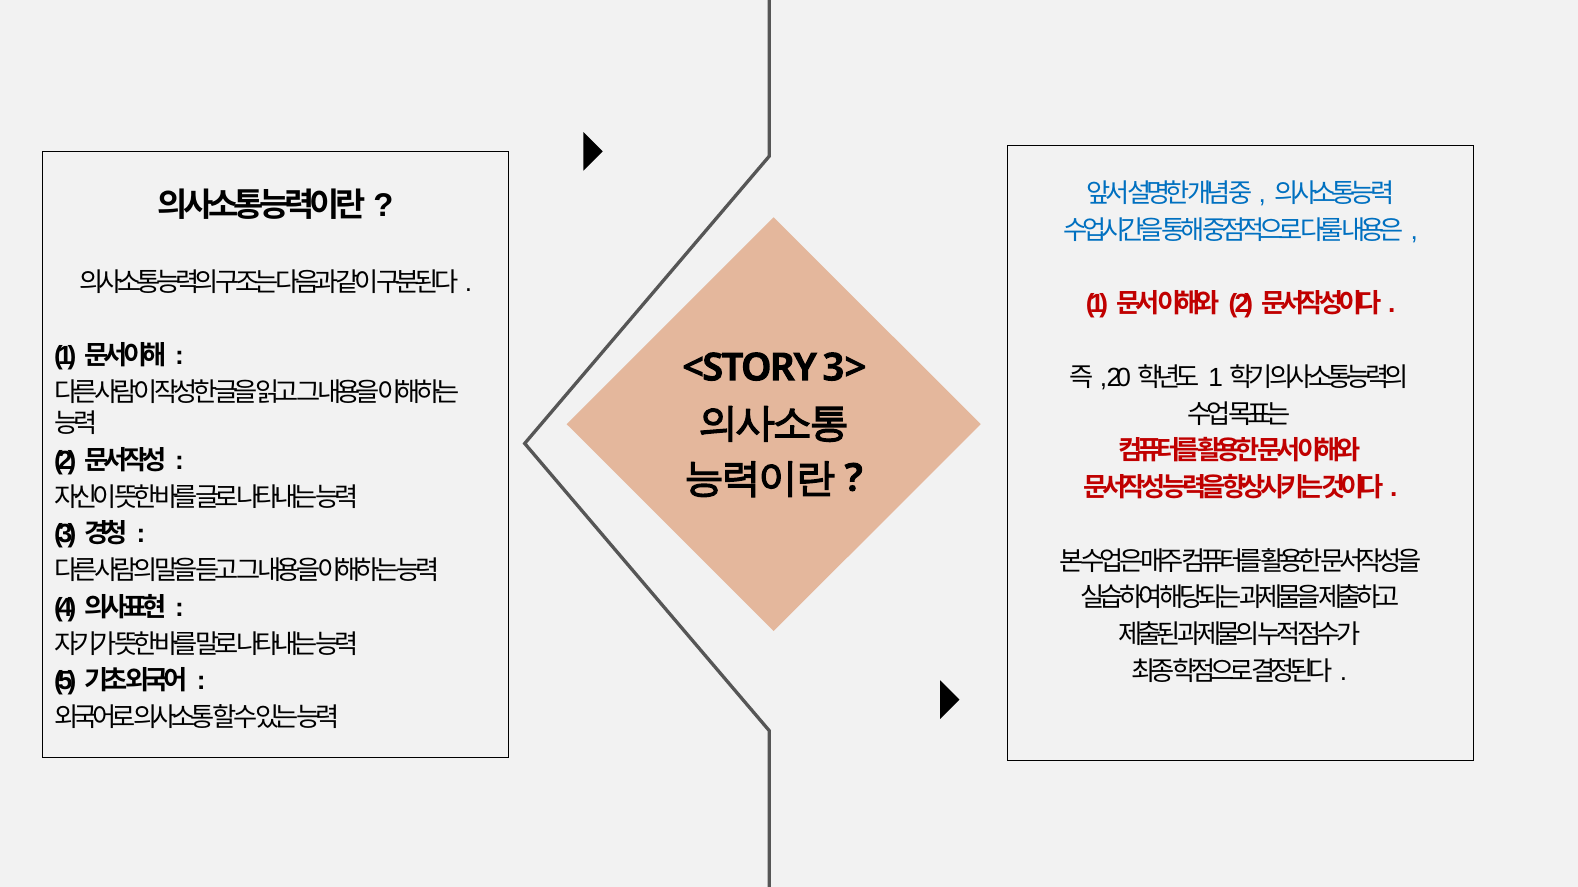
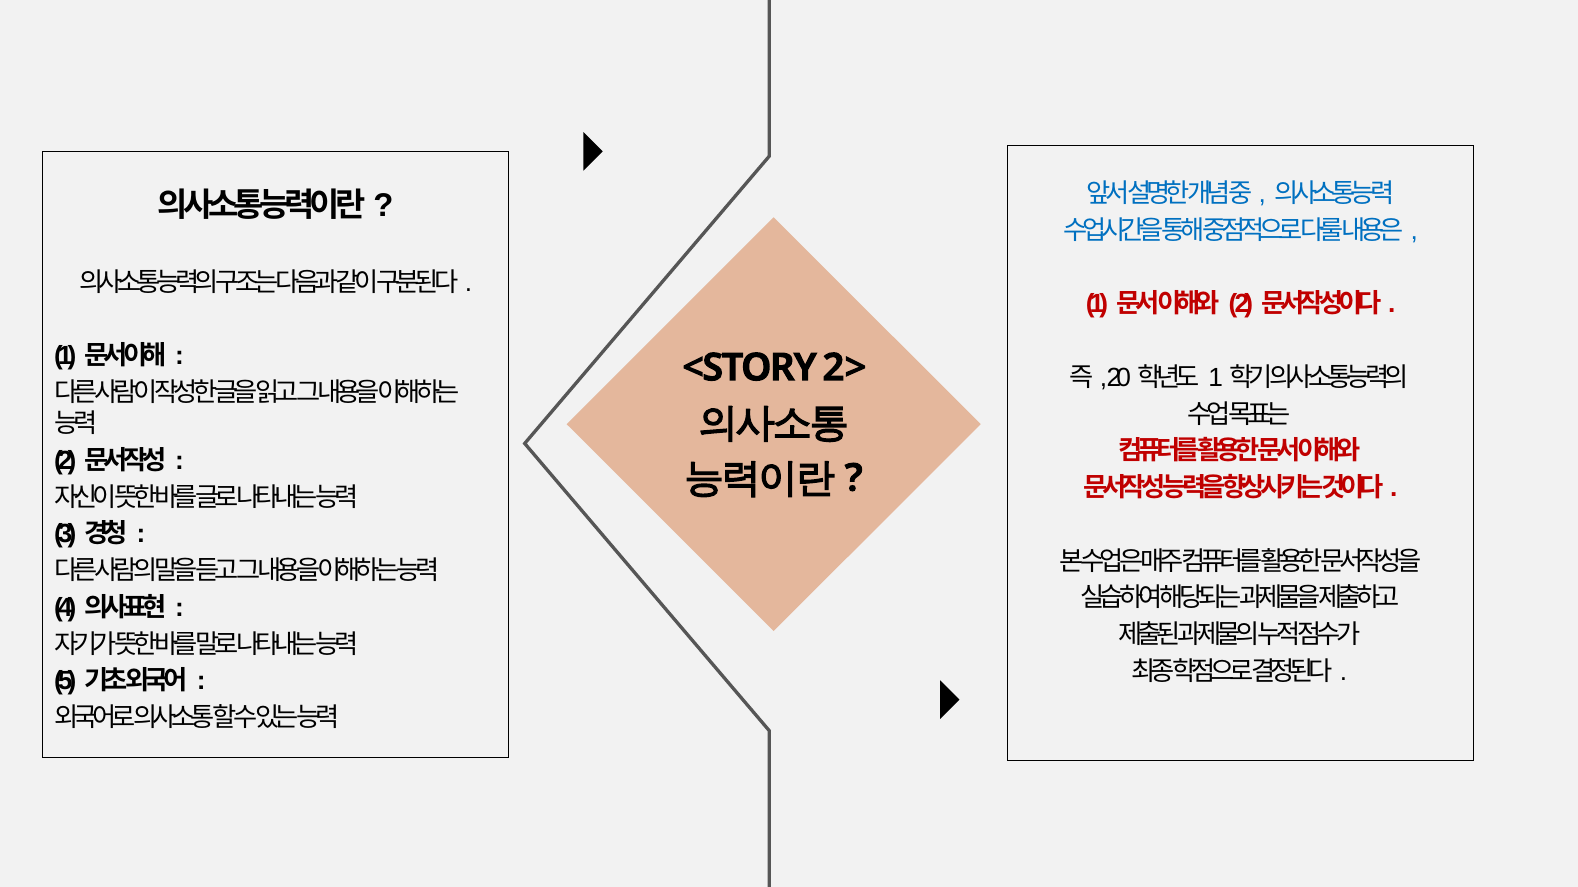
3>: 3> -> 2>
